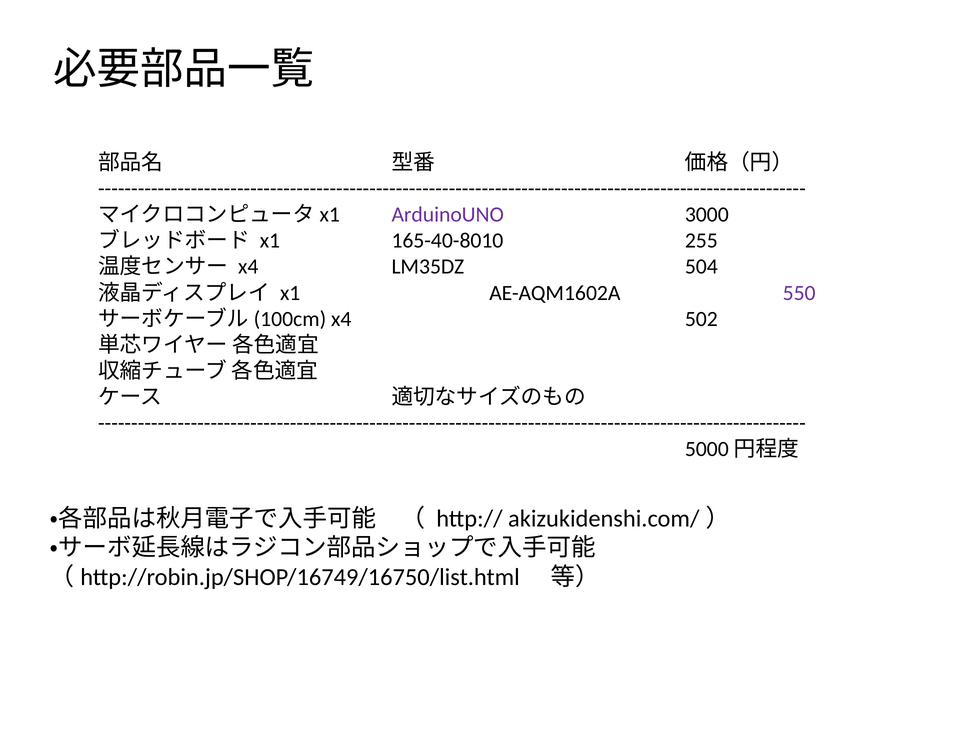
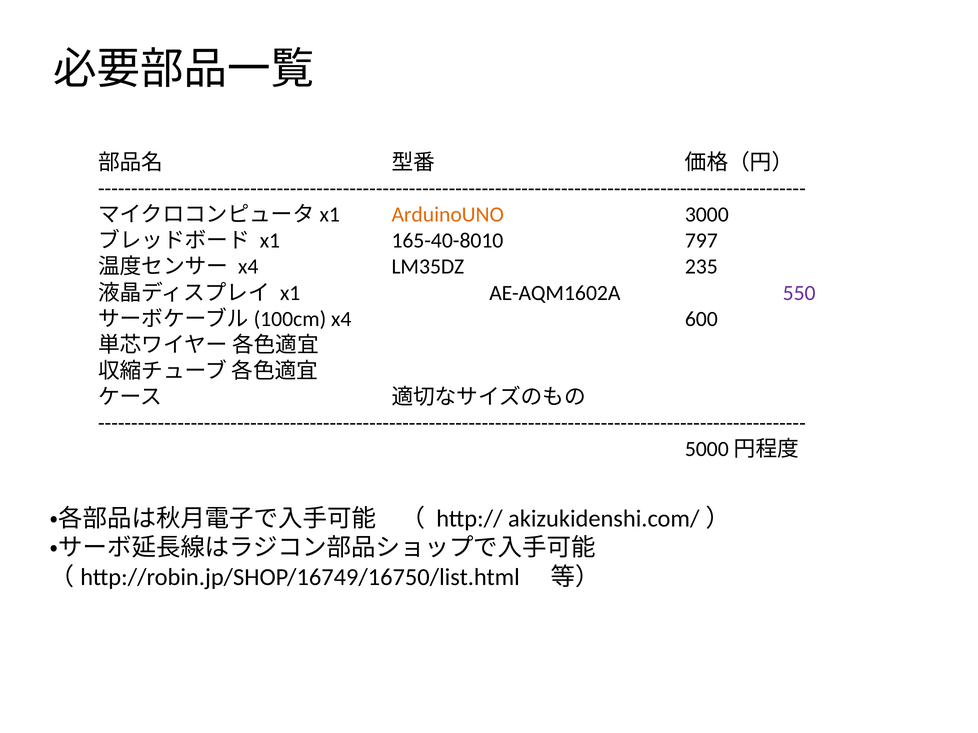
ArduinoUNO colour: purple -> orange
255: 255 -> 797
504: 504 -> 235
502: 502 -> 600
